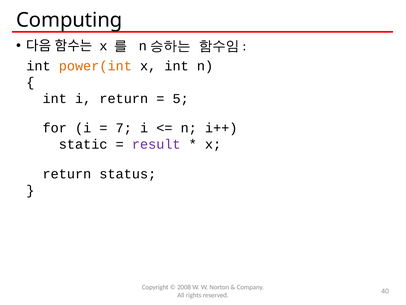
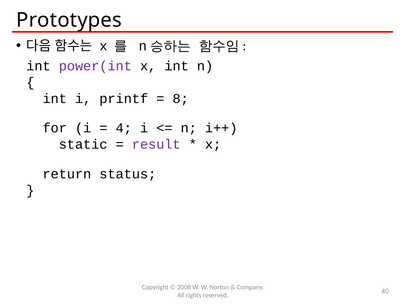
Computing: Computing -> Prototypes
power(int colour: orange -> purple
i return: return -> printf
5: 5 -> 8
7: 7 -> 4
